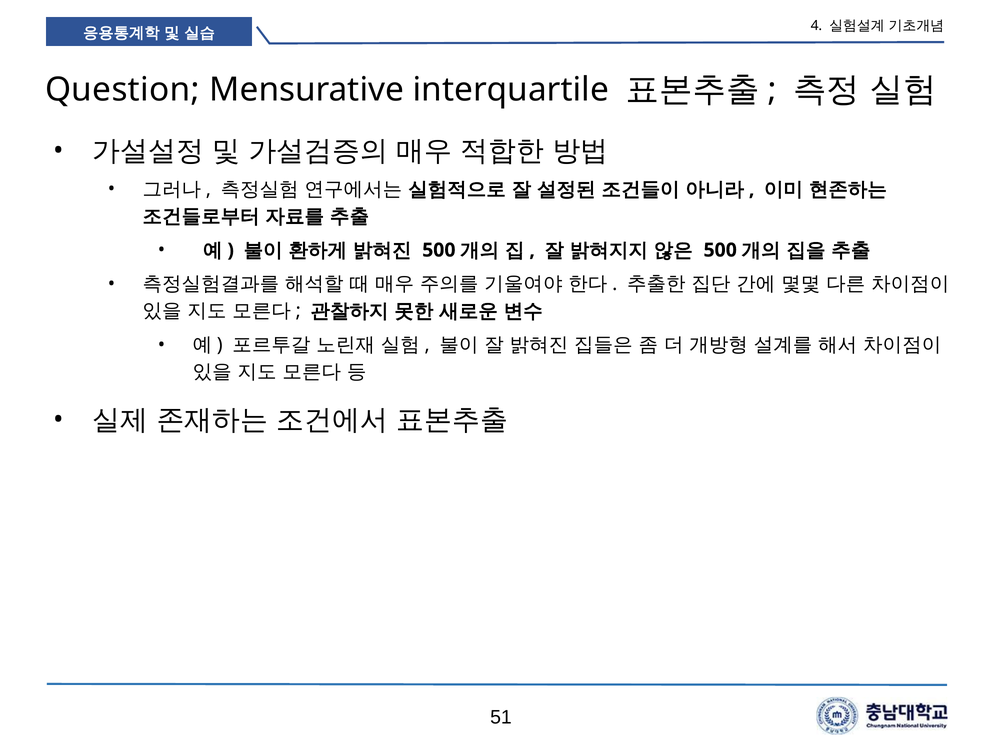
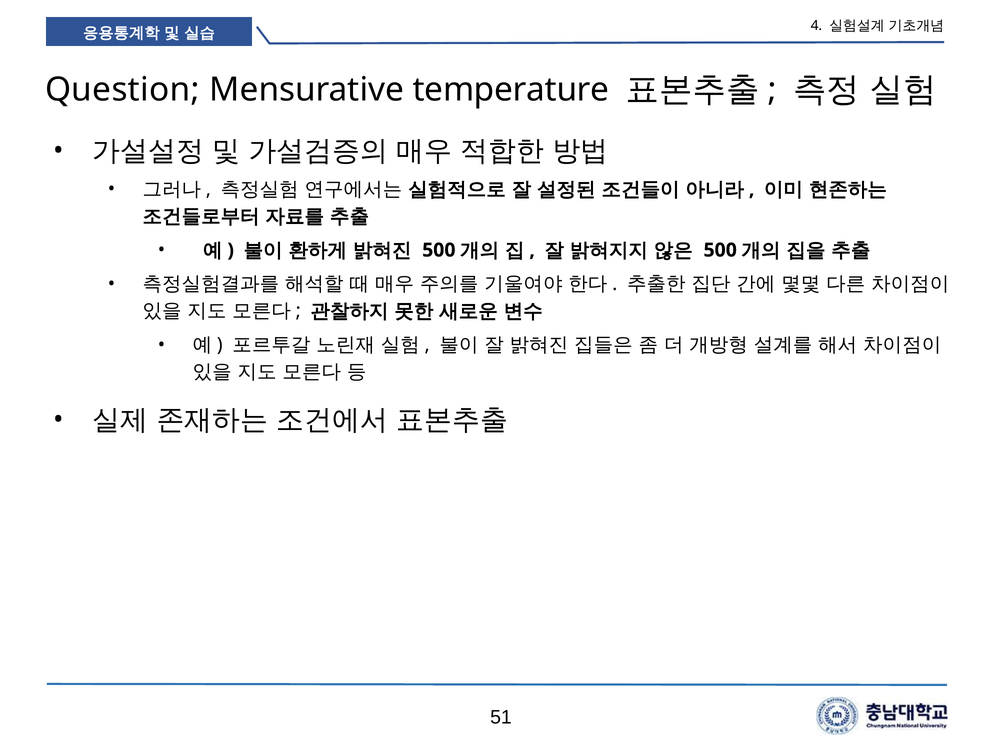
interquartile: interquartile -> temperature
